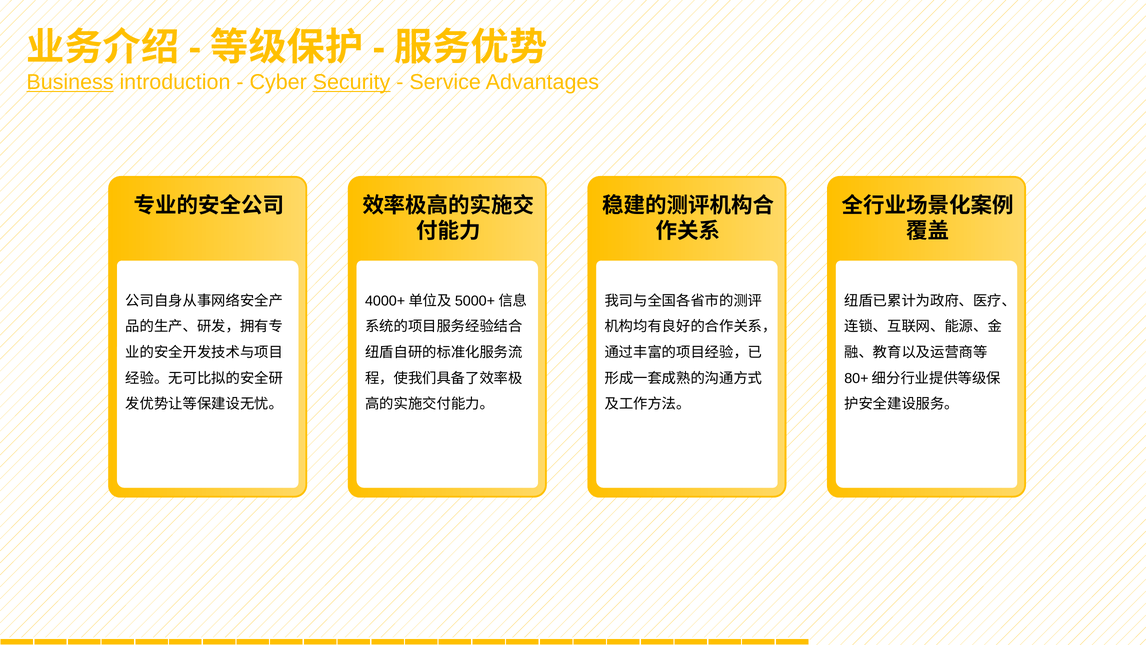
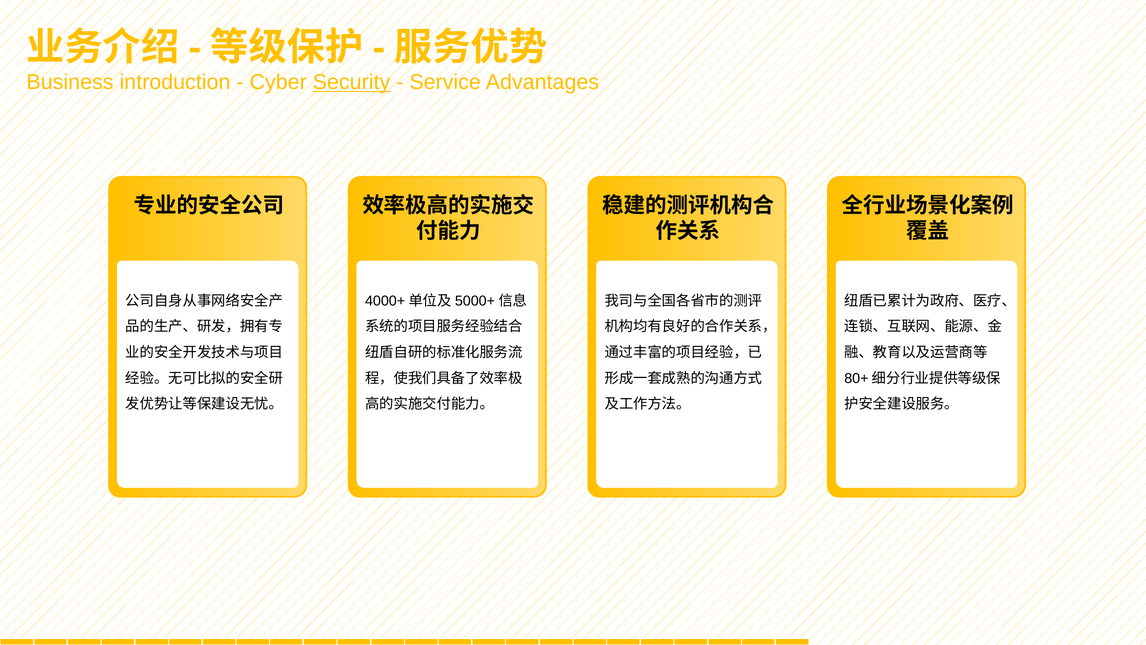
Business underline: present -> none
